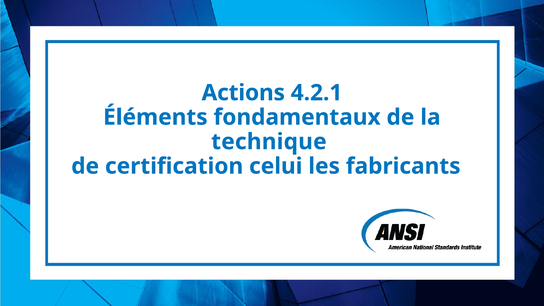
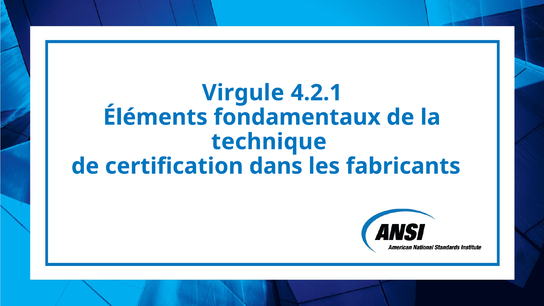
Actions: Actions -> Virgule
celui: celui -> dans
